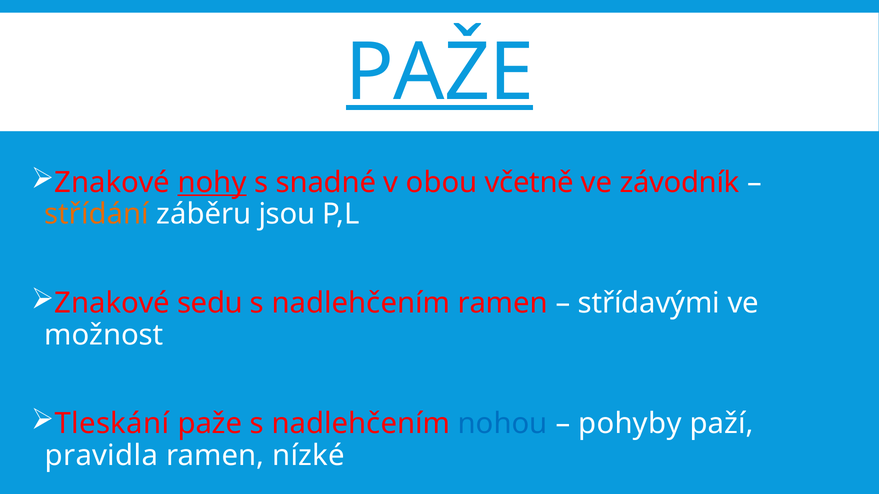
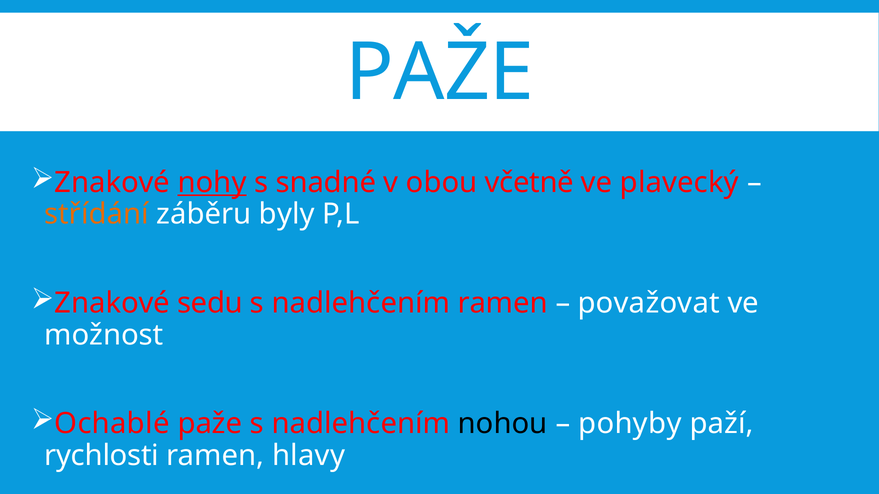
PAŽE at (440, 73) underline: present -> none
závodník: závodník -> plavecký
jsou: jsou -> byly
střídavými: střídavými -> považovat
Tleskání: Tleskání -> Ochablé
nohou colour: blue -> black
pravidla: pravidla -> rychlosti
nízké: nízké -> hlavy
